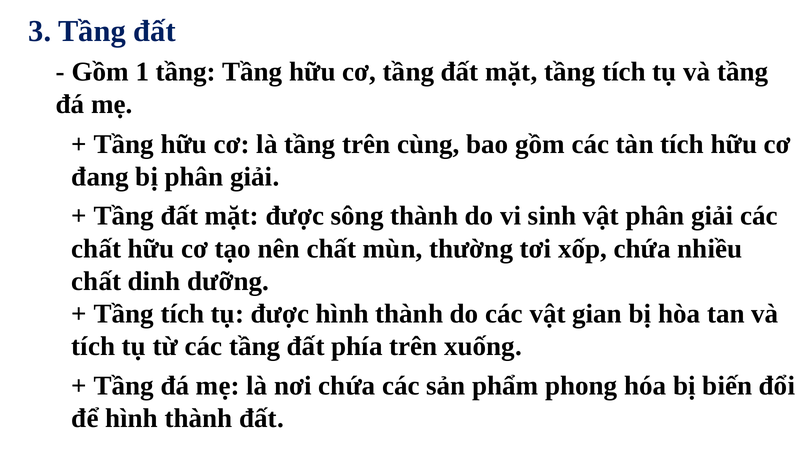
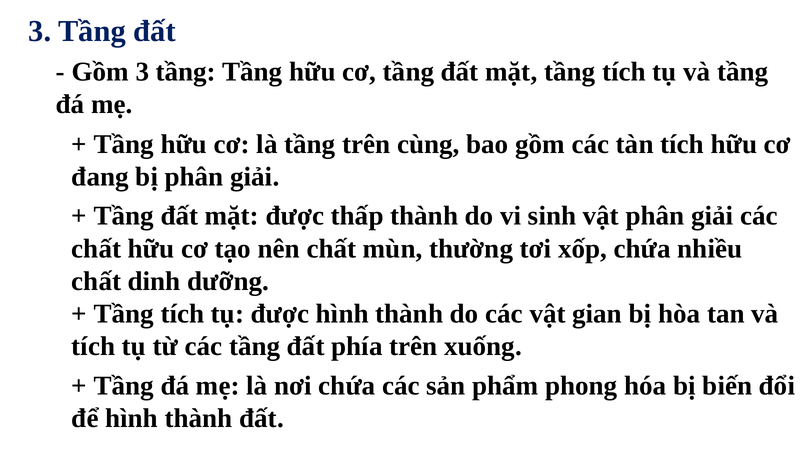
Gồm 1: 1 -> 3
sông: sông -> thấp
